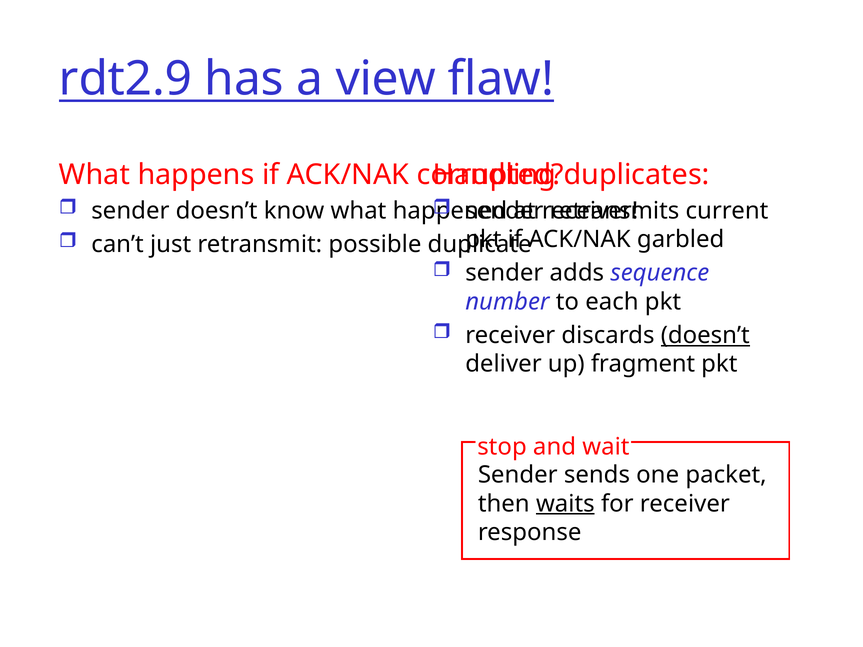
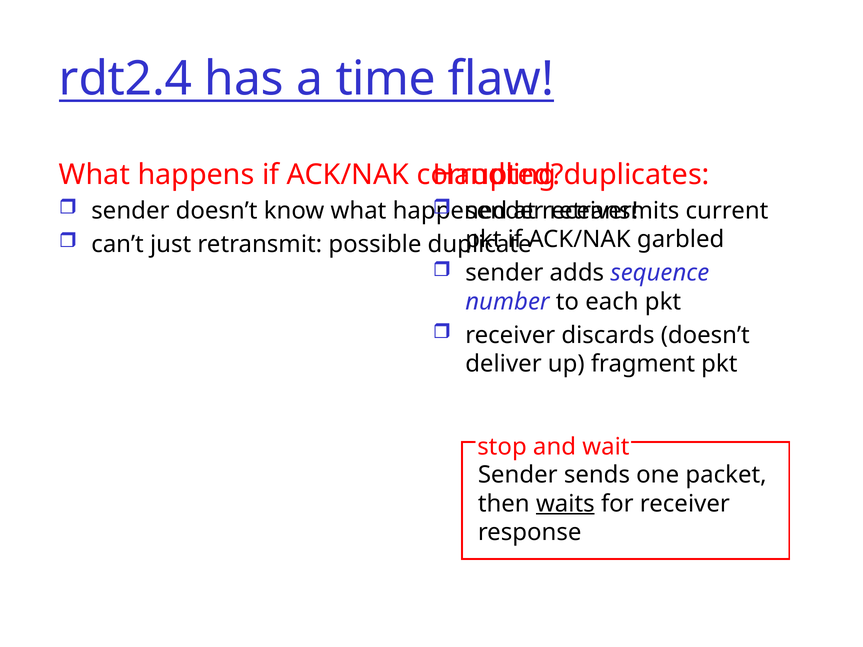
rdt2.9: rdt2.9 -> rdt2.4
view: view -> time
doesn’t at (705, 335) underline: present -> none
